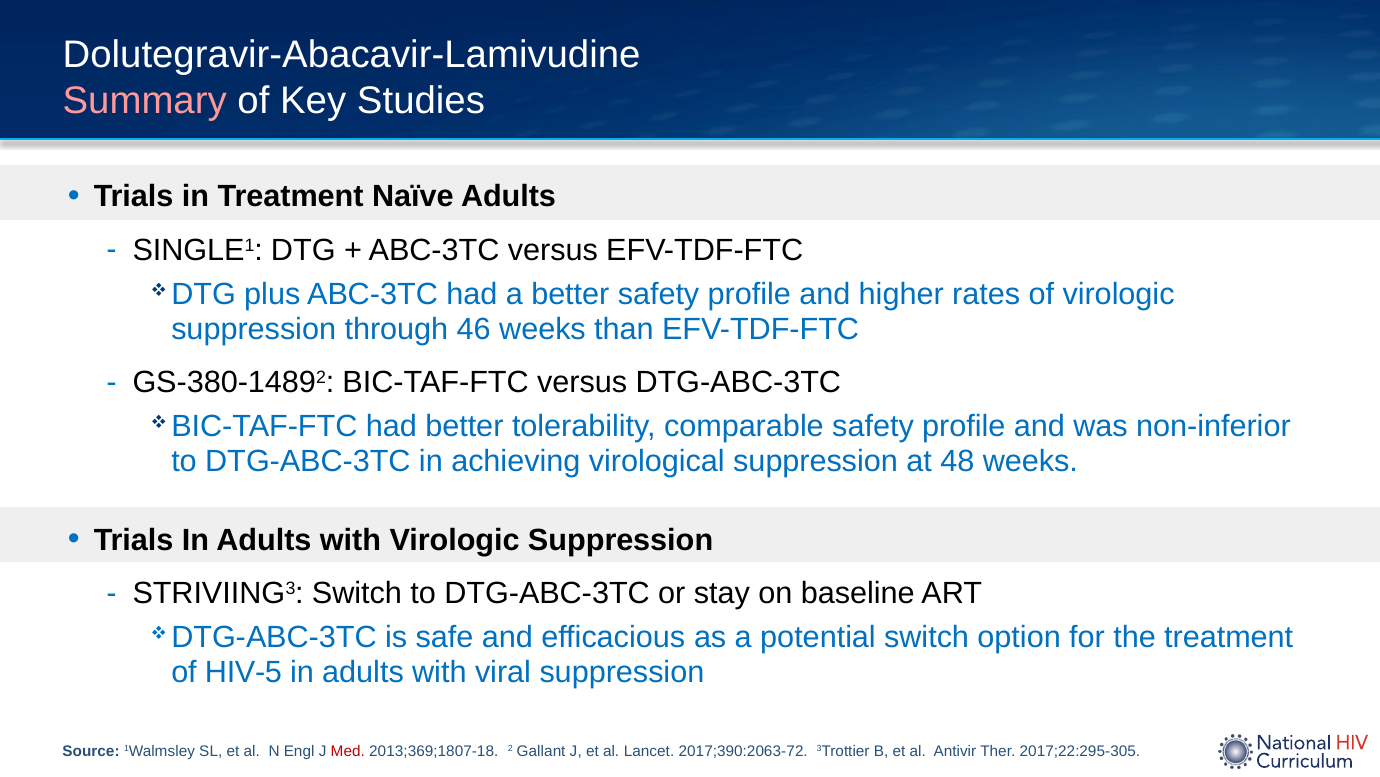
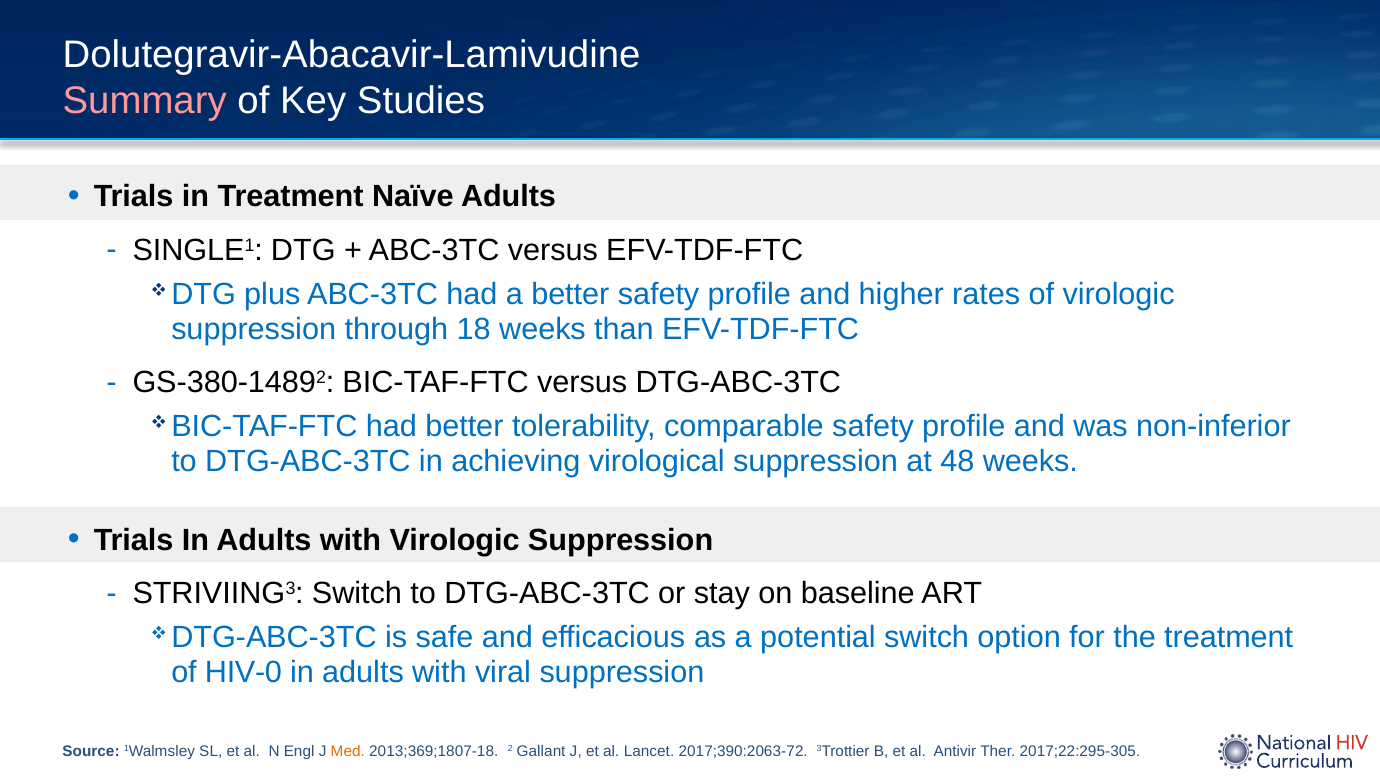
46: 46 -> 18
HIV-5: HIV-5 -> HIV-0
Med colour: red -> orange
